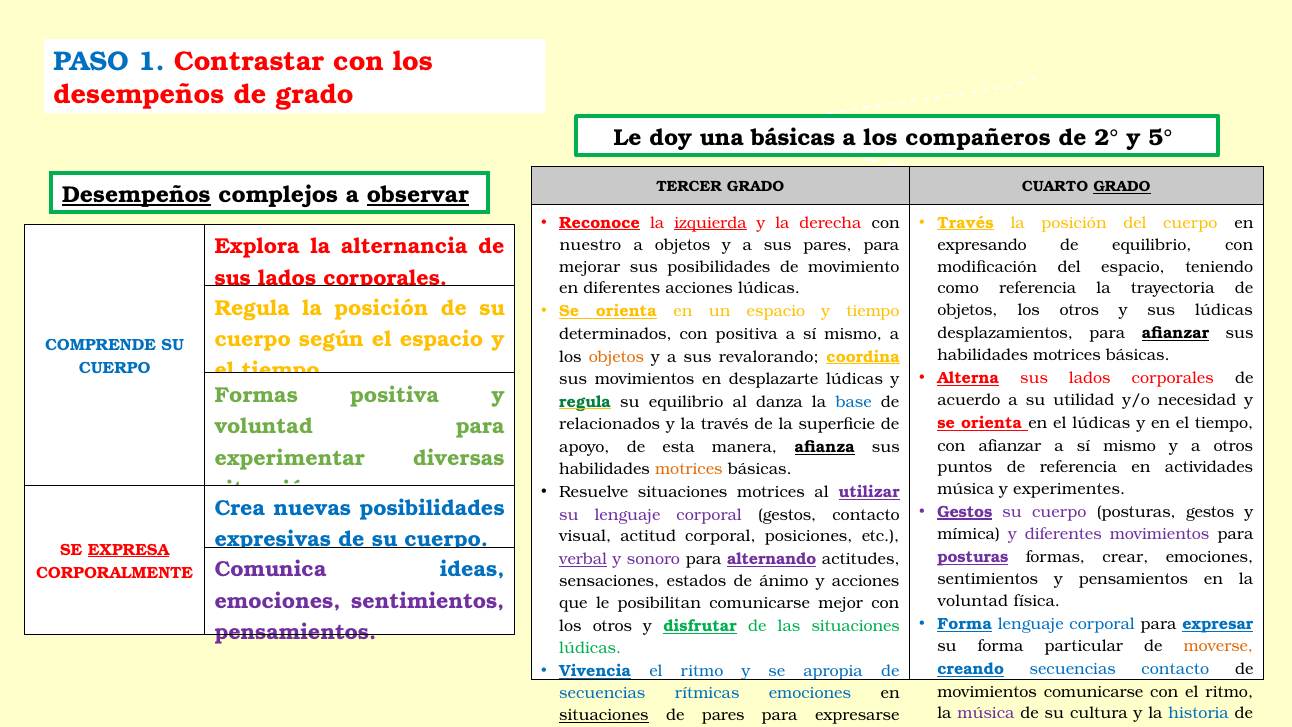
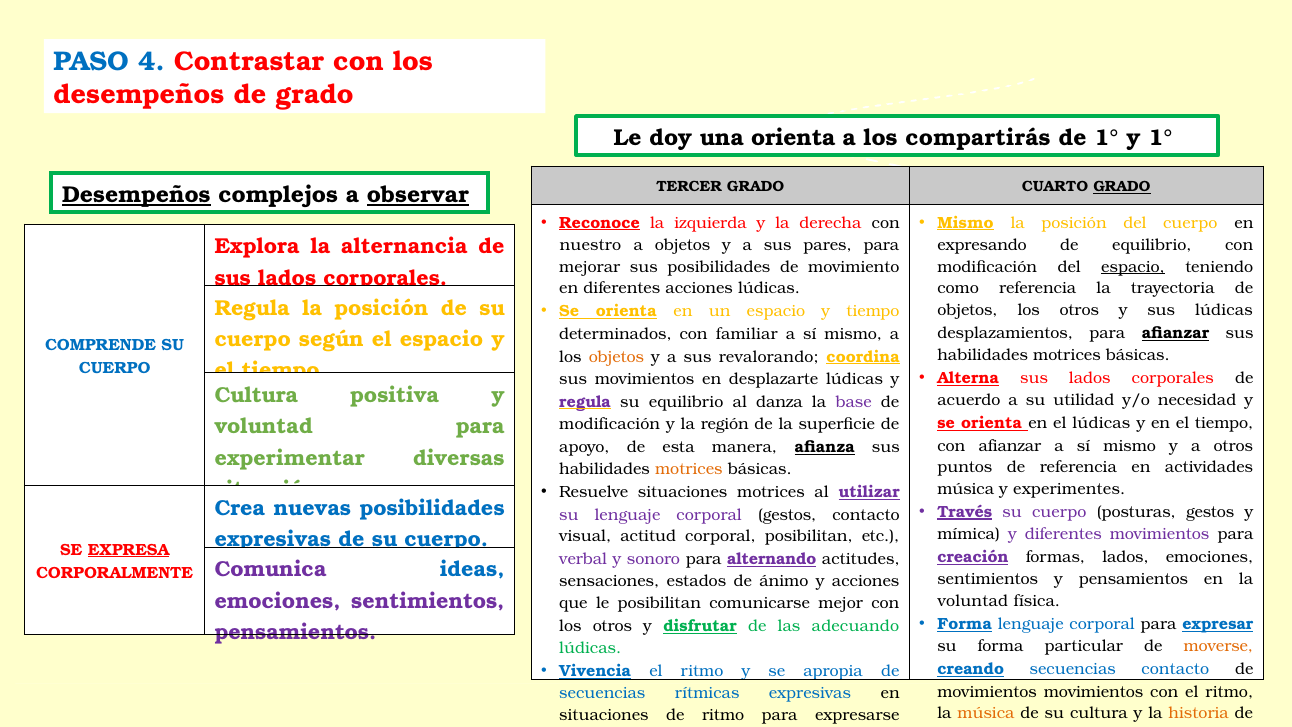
1: 1 -> 4
una básicas: básicas -> orienta
compañeros: compañeros -> compartirás
de 2°: 2° -> 1°
y 5°: 5° -> 1°
izquierda underline: present -> none
Través at (966, 223): Través -> Mismo
espacio at (1133, 267) underline: none -> present
con positiva: positiva -> familiar
Formas at (256, 395): Formas -> Cultura
regula at (585, 402) colour: green -> purple
base colour: blue -> purple
relacionados at (610, 424): relacionados -> modificación
la través: través -> región
Gestos at (965, 512): Gestos -> Través
corporal posiciones: posiciones -> posibilitan
posturas at (973, 557): posturas -> creación
formas crear: crear -> lados
verbal underline: present -> none
las situaciones: situaciones -> adecuando
movimientos comunicarse: comunicarse -> movimientos
rítmicas emociones: emociones -> expresivas
música at (986, 713) colour: purple -> orange
historia colour: blue -> orange
situaciones at (604, 715) underline: present -> none
de pares: pares -> ritmo
